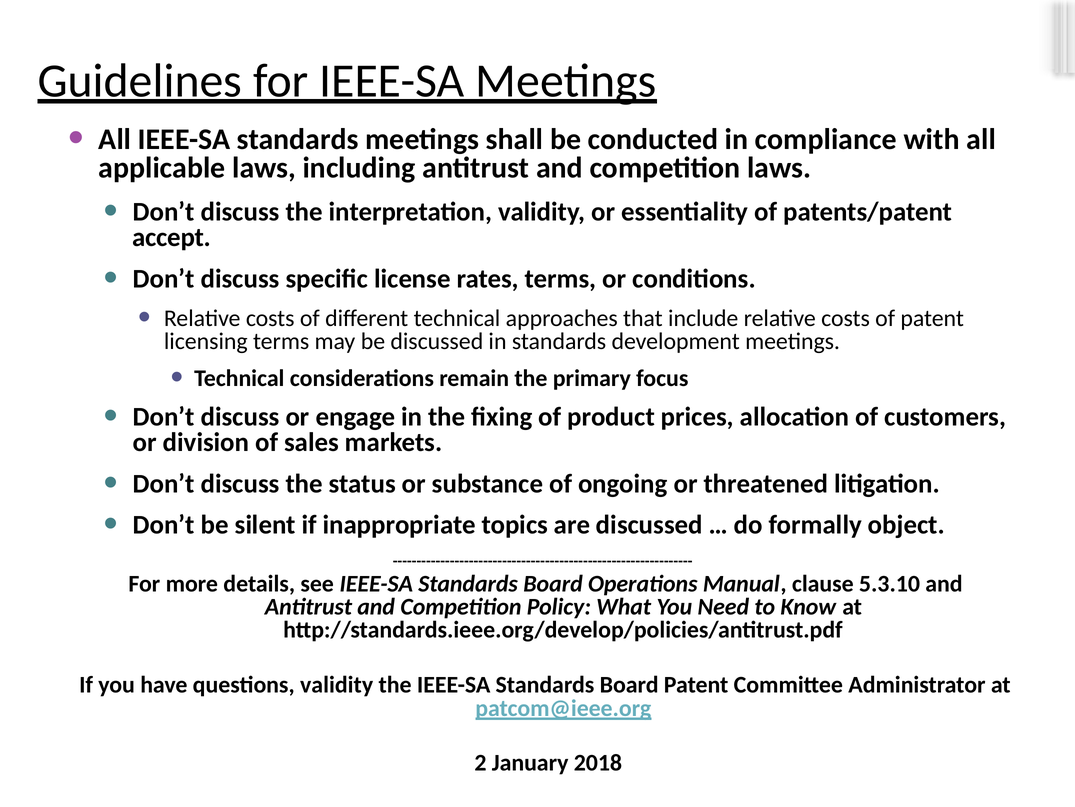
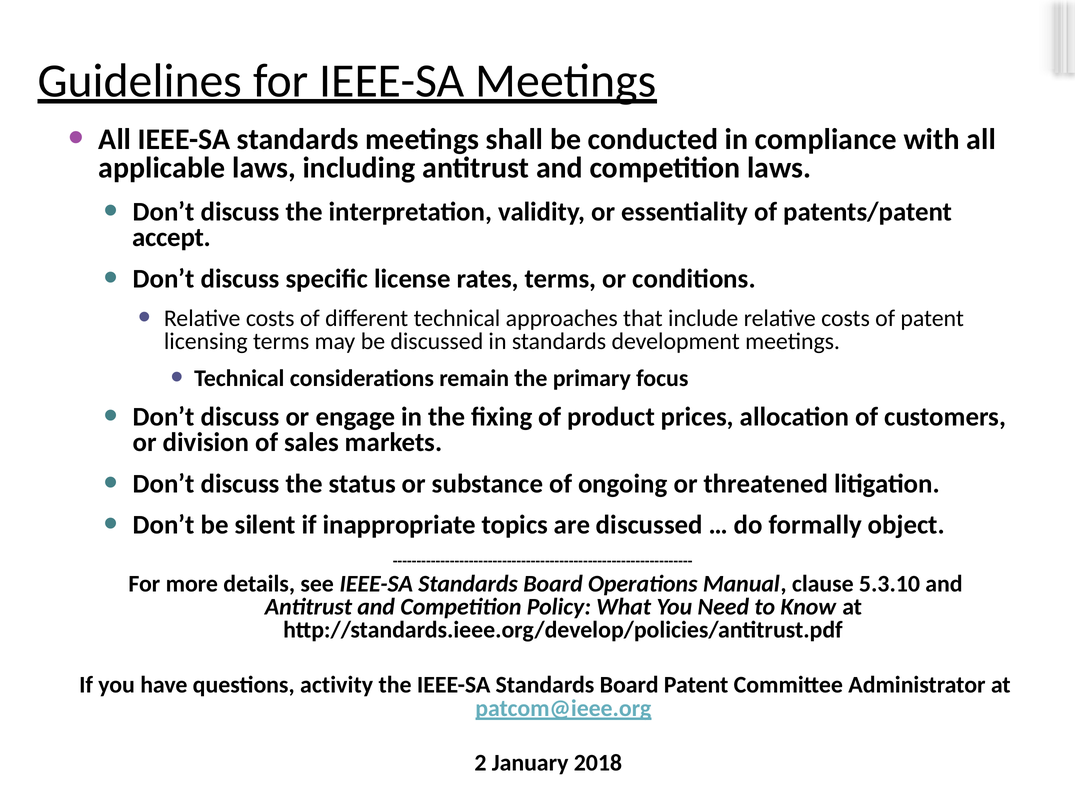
questions validity: validity -> activity
